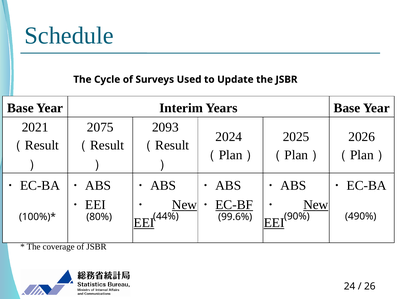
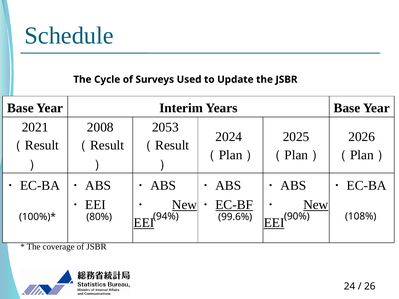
2075: 2075 -> 2008
2093: 2093 -> 2053
44%: 44% -> 94%
490%: 490% -> 108%
